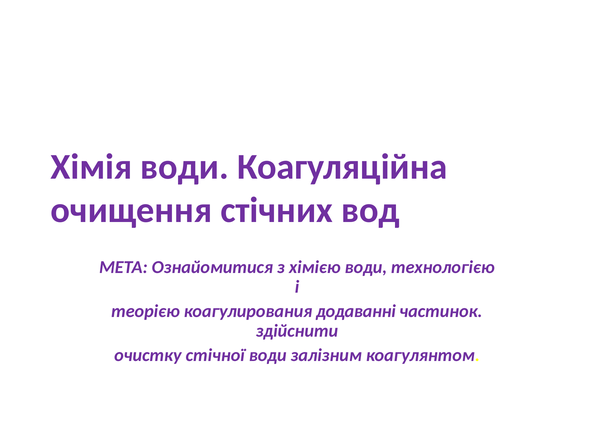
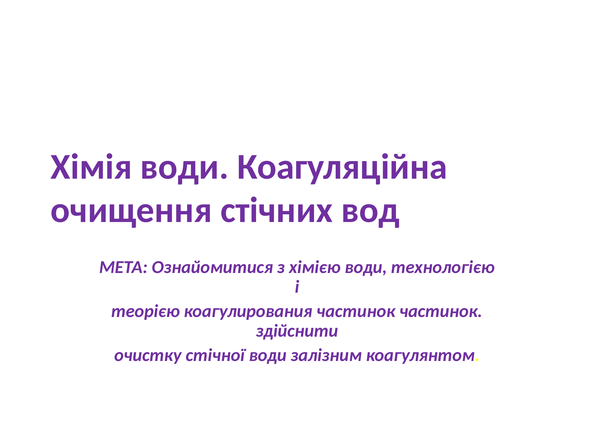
коагулирования додаванні: додаванні -> частинок
